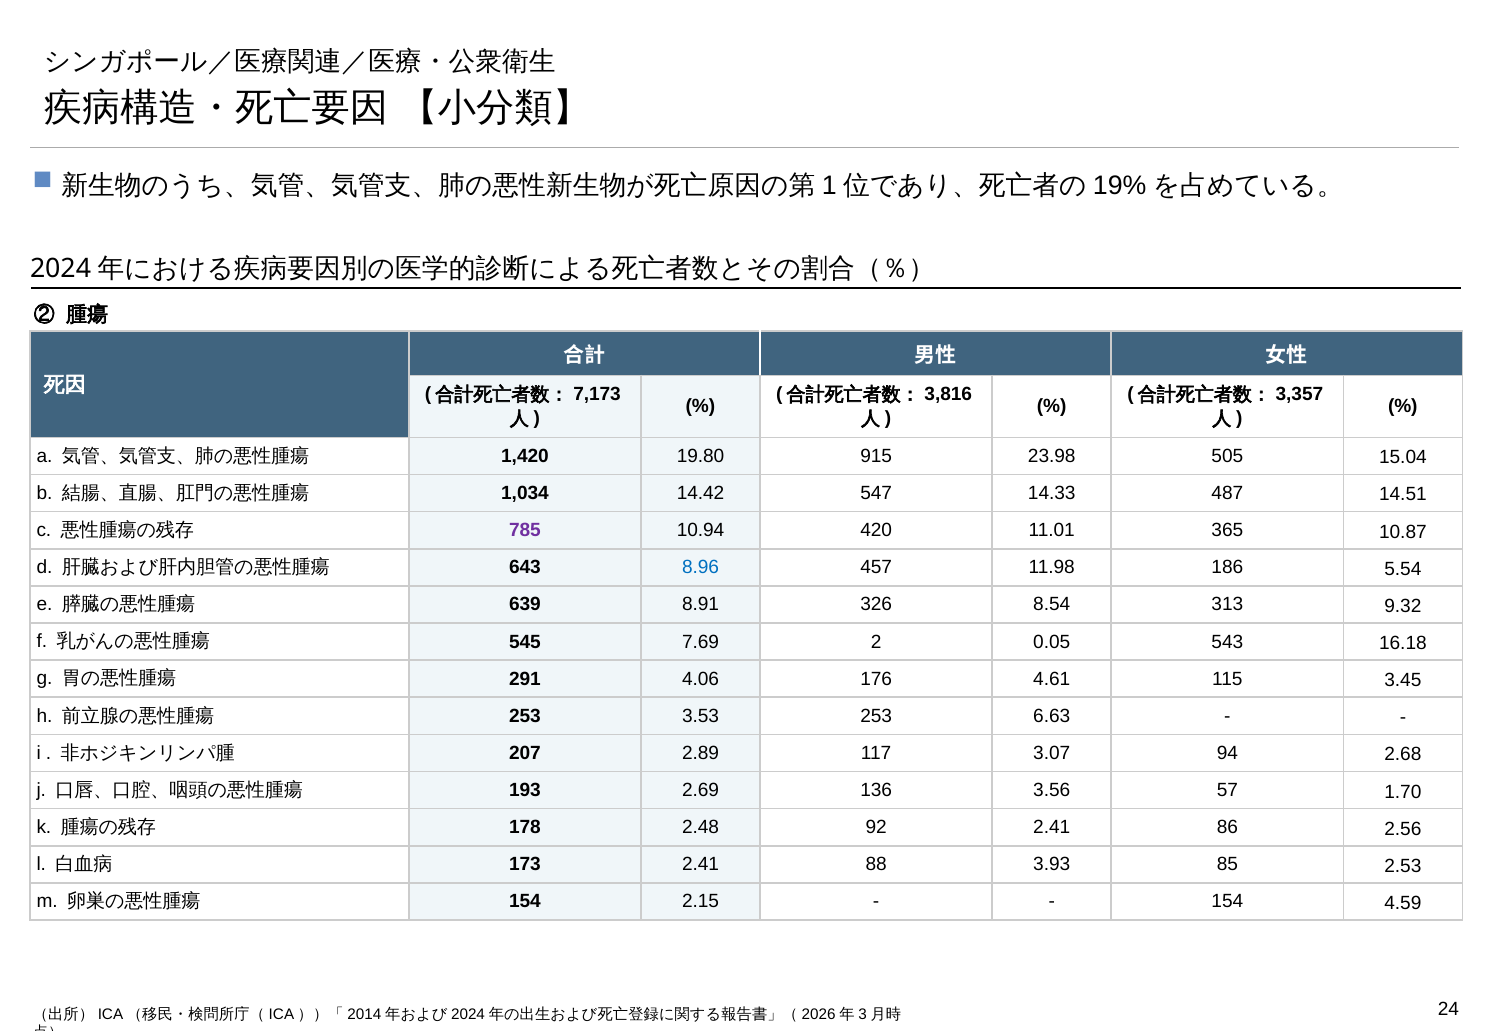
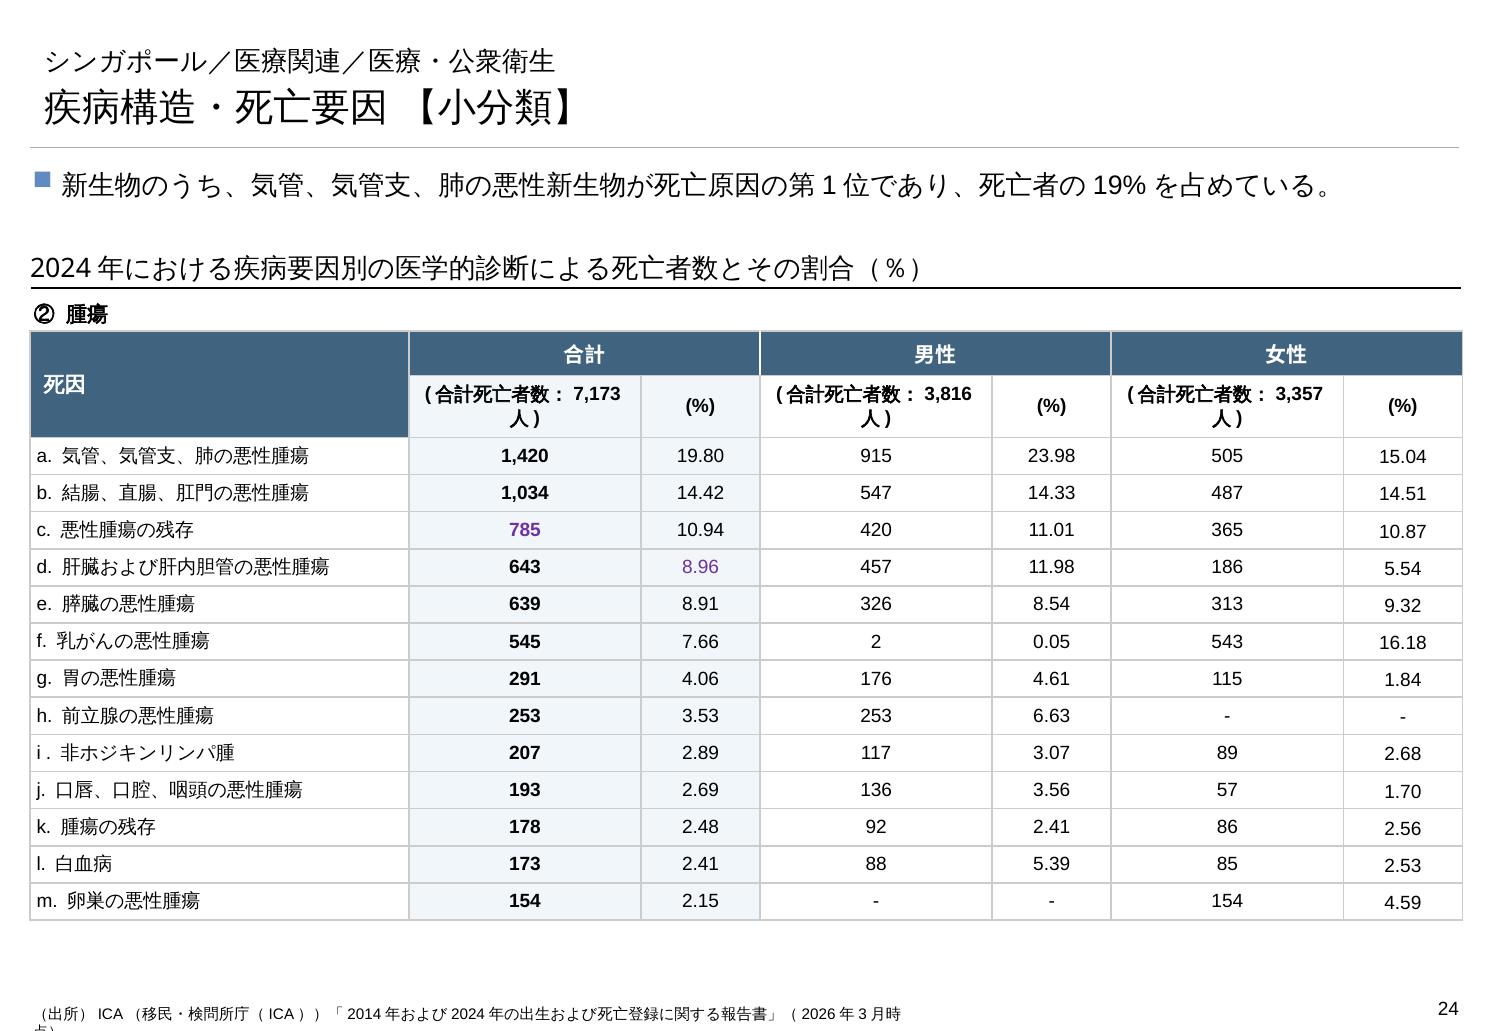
8.96 colour: blue -> purple
7.69: 7.69 -> 7.66
3.45: 3.45 -> 1.84
94: 94 -> 89
3.93: 3.93 -> 5.39
